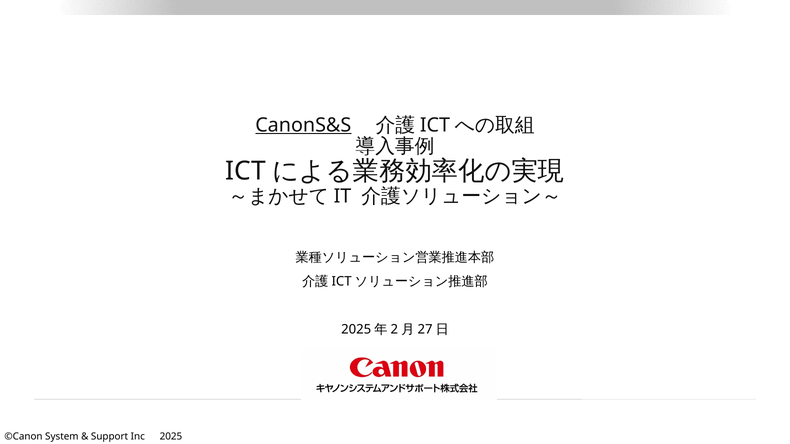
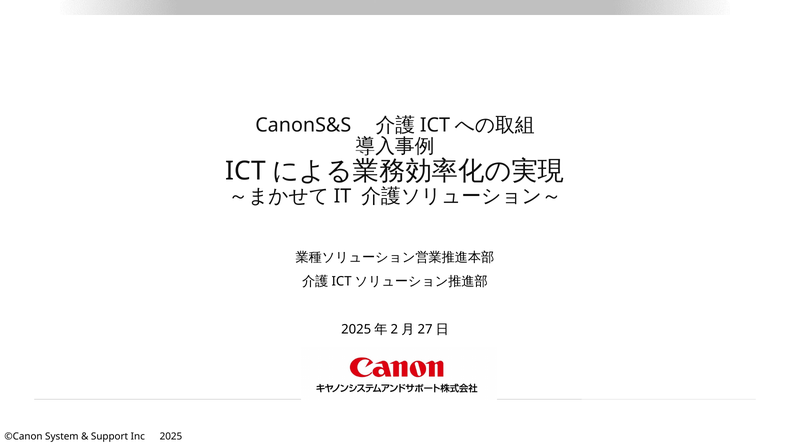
CanonS&S underline: present -> none
